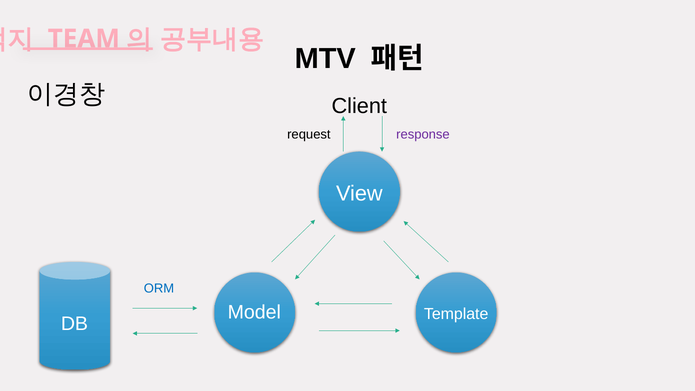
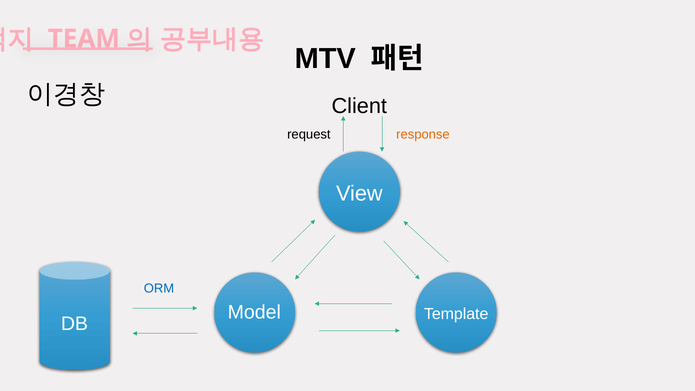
response colour: purple -> orange
